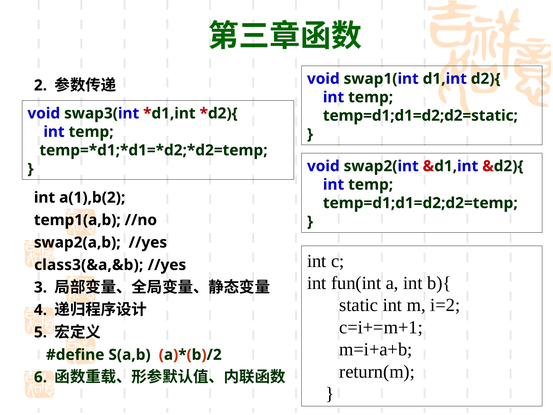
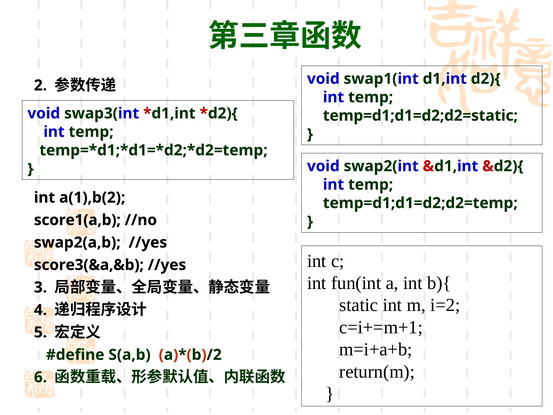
temp1(a,b: temp1(a,b -> score1(a,b
class3(&a,&b: class3(&a,&b -> score3(&a,&b
